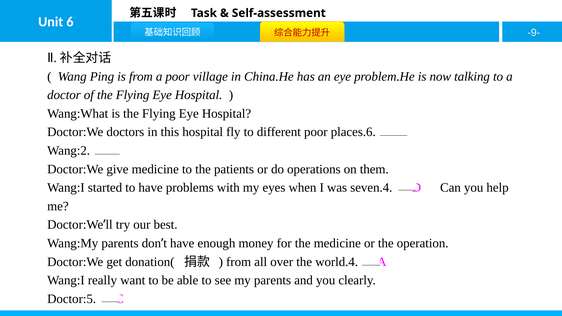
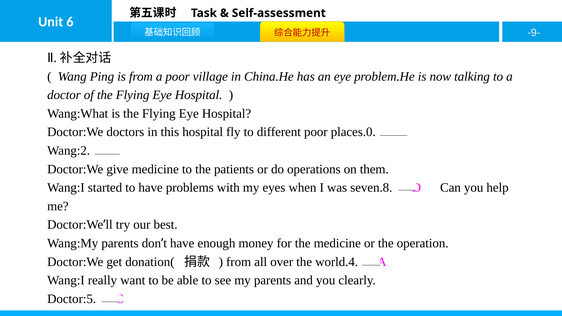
places.6: places.6 -> places.0
seven.4: seven.4 -> seven.8
